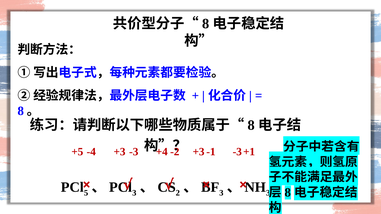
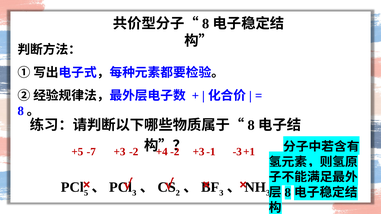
-4: -4 -> -7
-3: -3 -> -2
